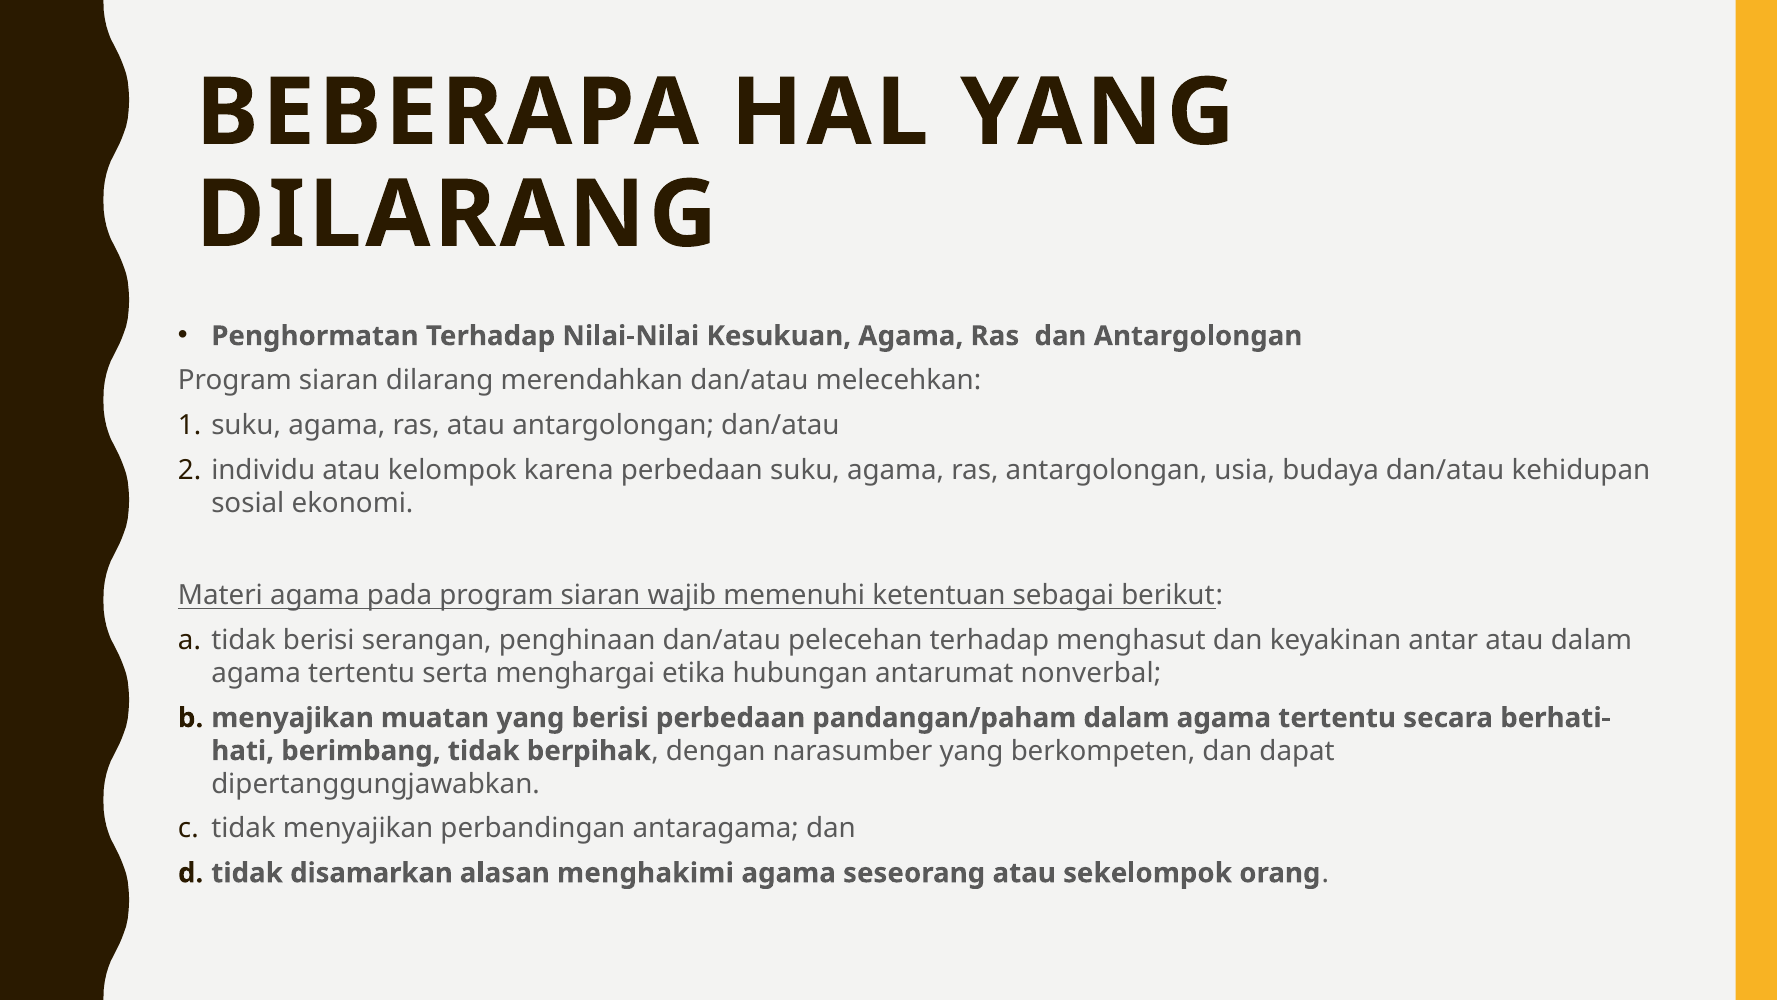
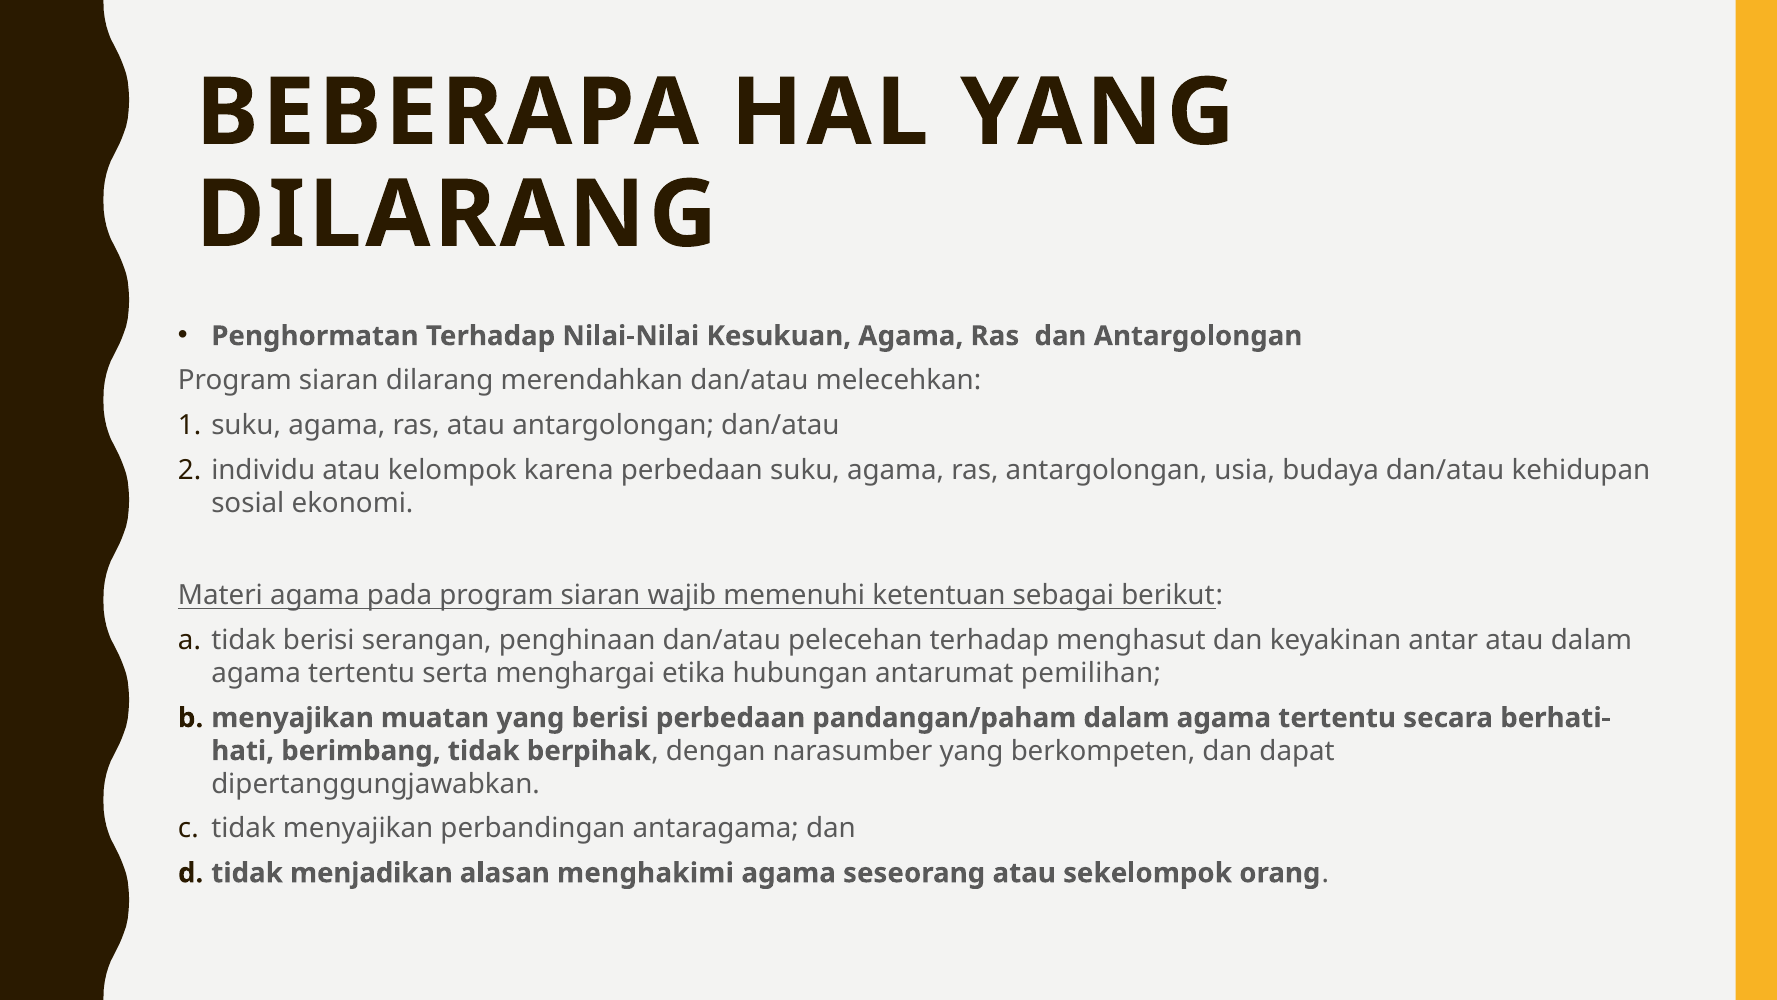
nonverbal: nonverbal -> pemilihan
disamarkan: disamarkan -> menjadikan
